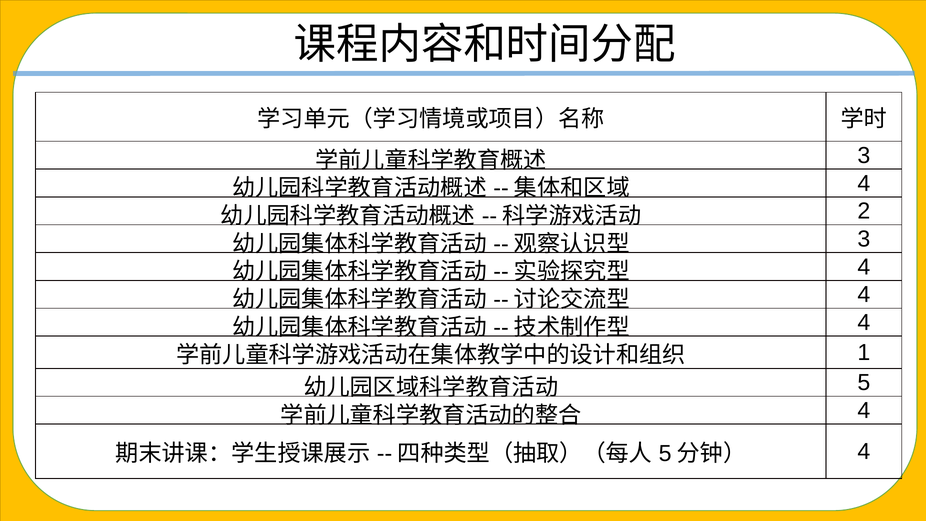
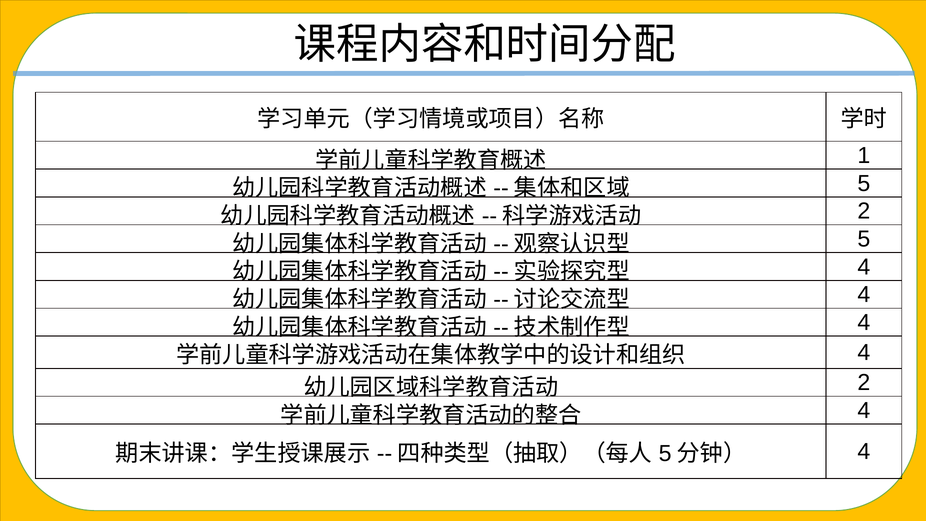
3 at (864, 156): 3 -> 1
4 at (864, 183): 4 -> 5
3 at (864, 239): 3 -> 5
1 at (864, 353): 1 -> 4
5 at (864, 383): 5 -> 2
